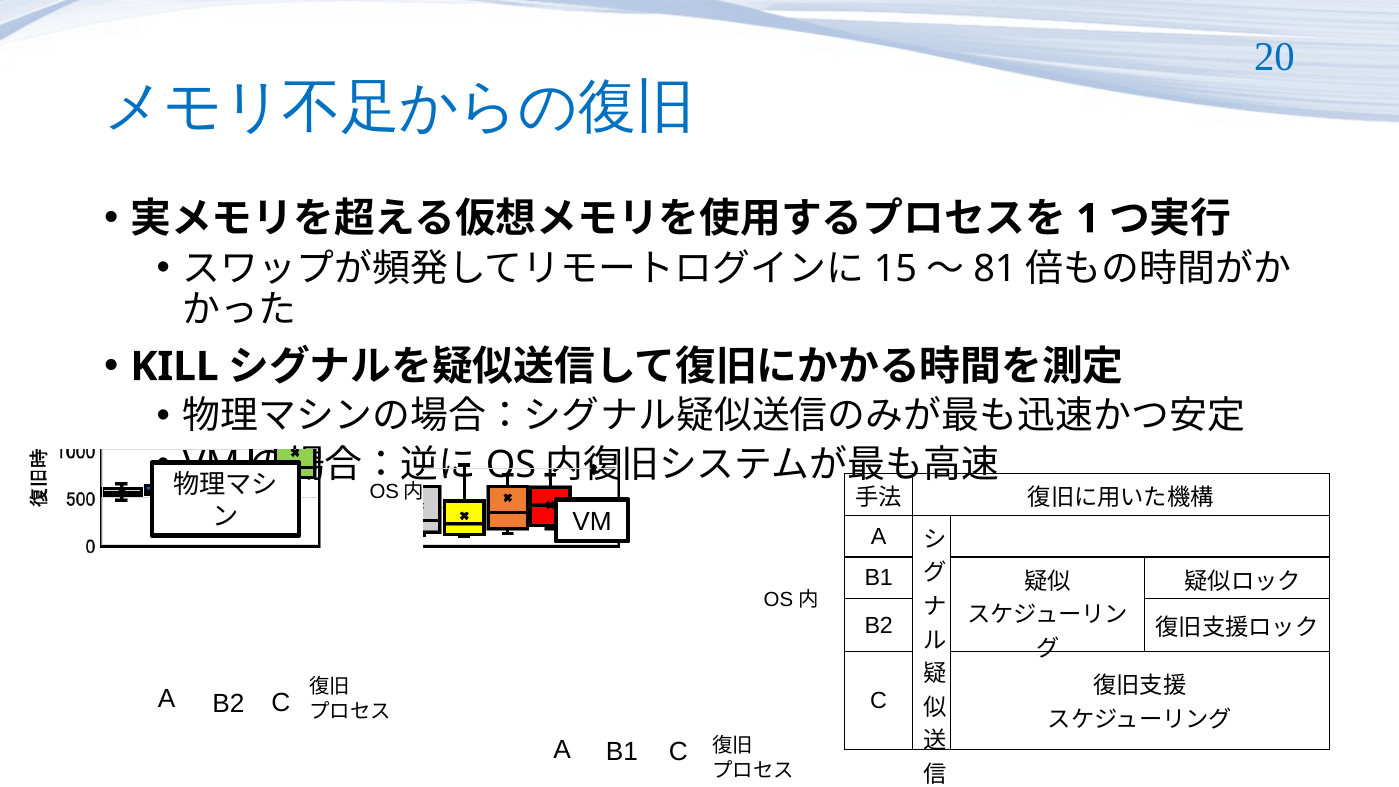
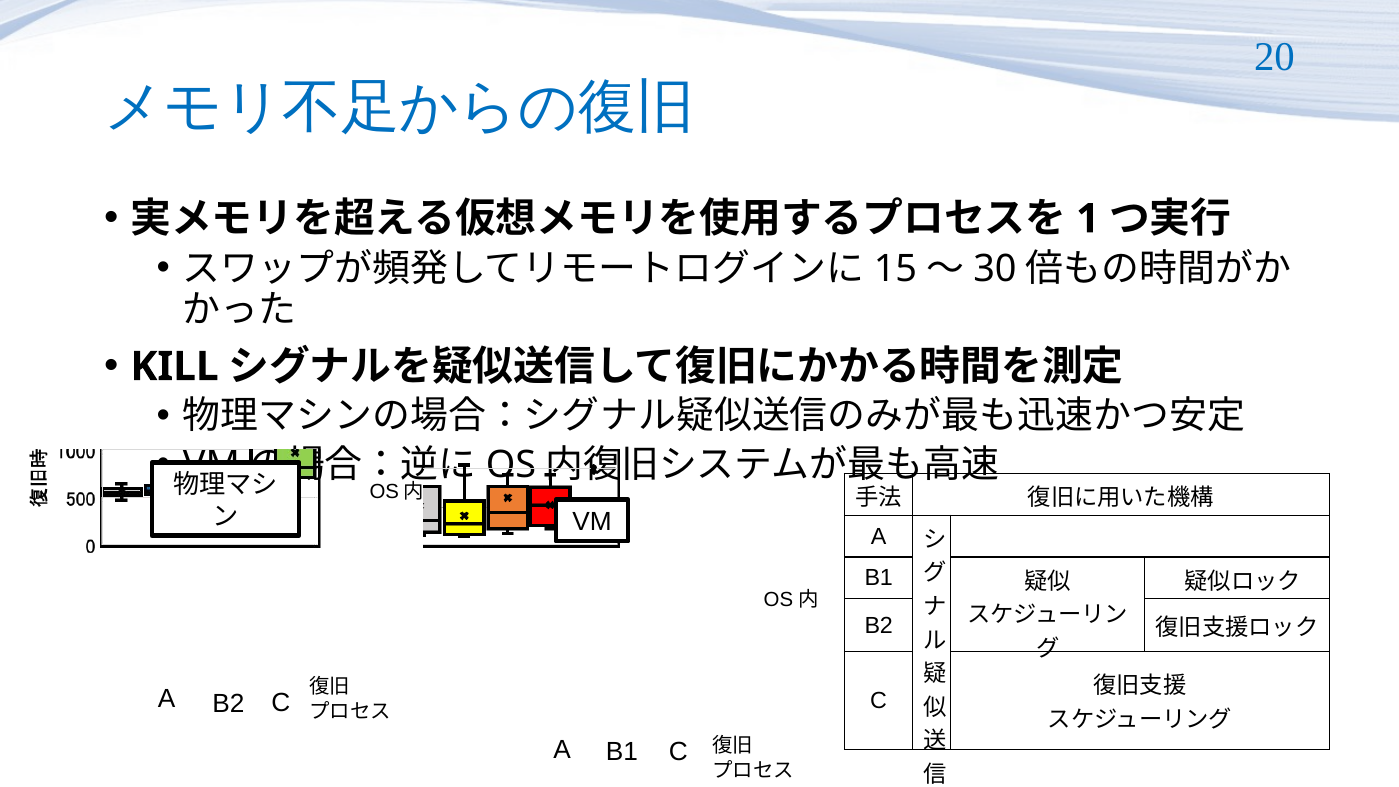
81: 81 -> 30
